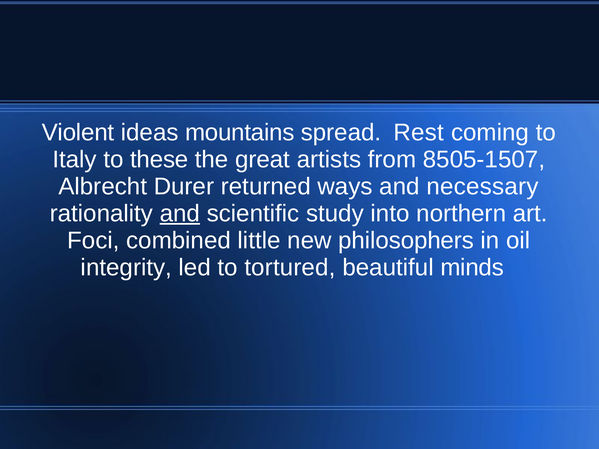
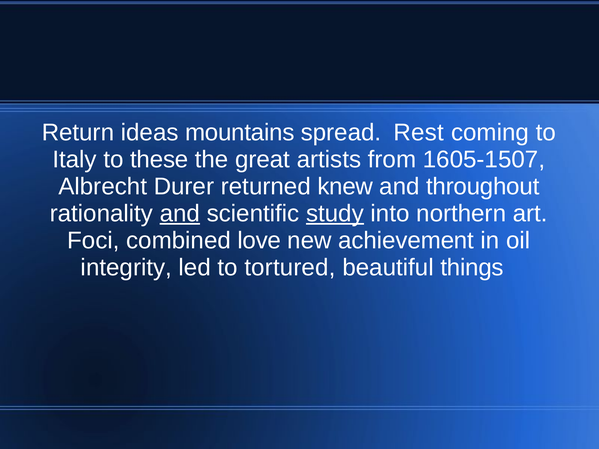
Violent: Violent -> Return
8505-1507: 8505-1507 -> 1605-1507
ways: ways -> knew
necessary: necessary -> throughout
study underline: none -> present
little: little -> love
philosophers: philosophers -> achievement
minds: minds -> things
